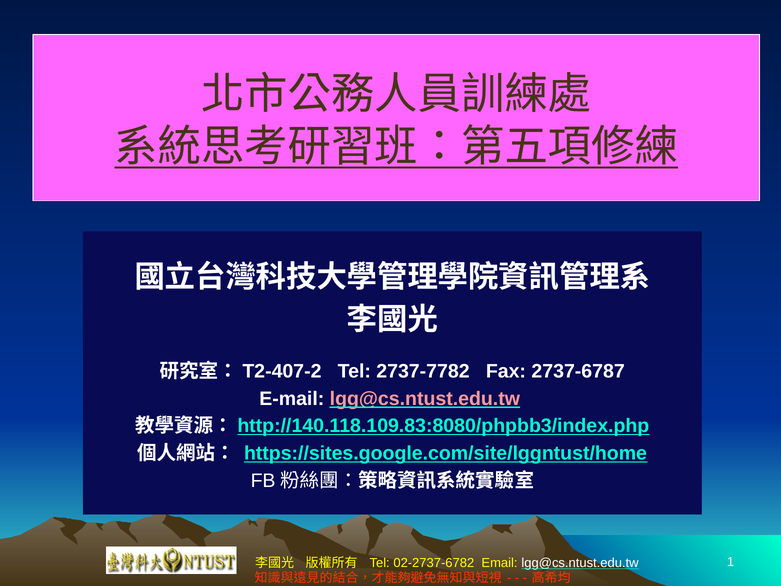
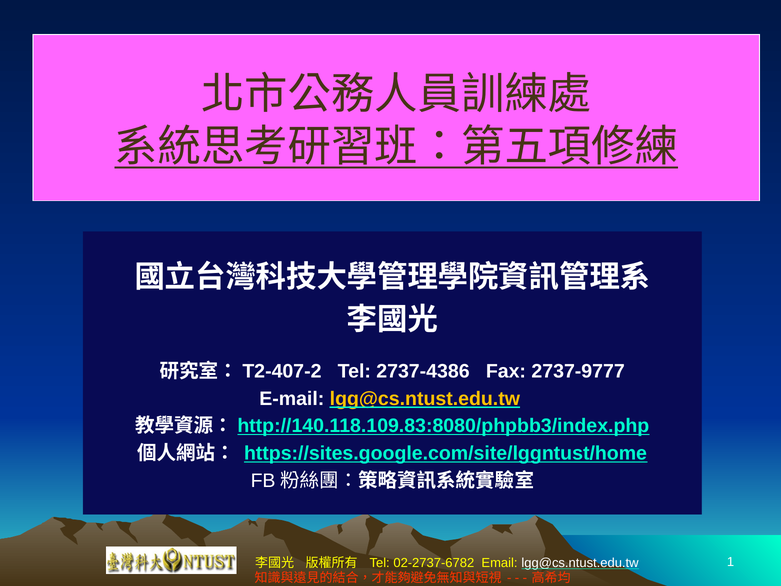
2737-7782: 2737-7782 -> 2737-4386
2737-6787: 2737-6787 -> 2737-9777
lgg@cs.ntust.edu.tw at (425, 398) colour: pink -> yellow
